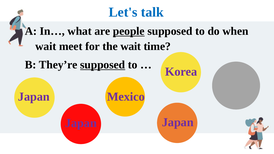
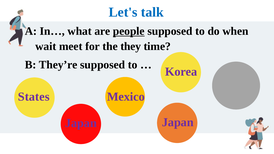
the wait: wait -> they
supposed at (103, 65) underline: present -> none
Japan at (34, 97): Japan -> States
